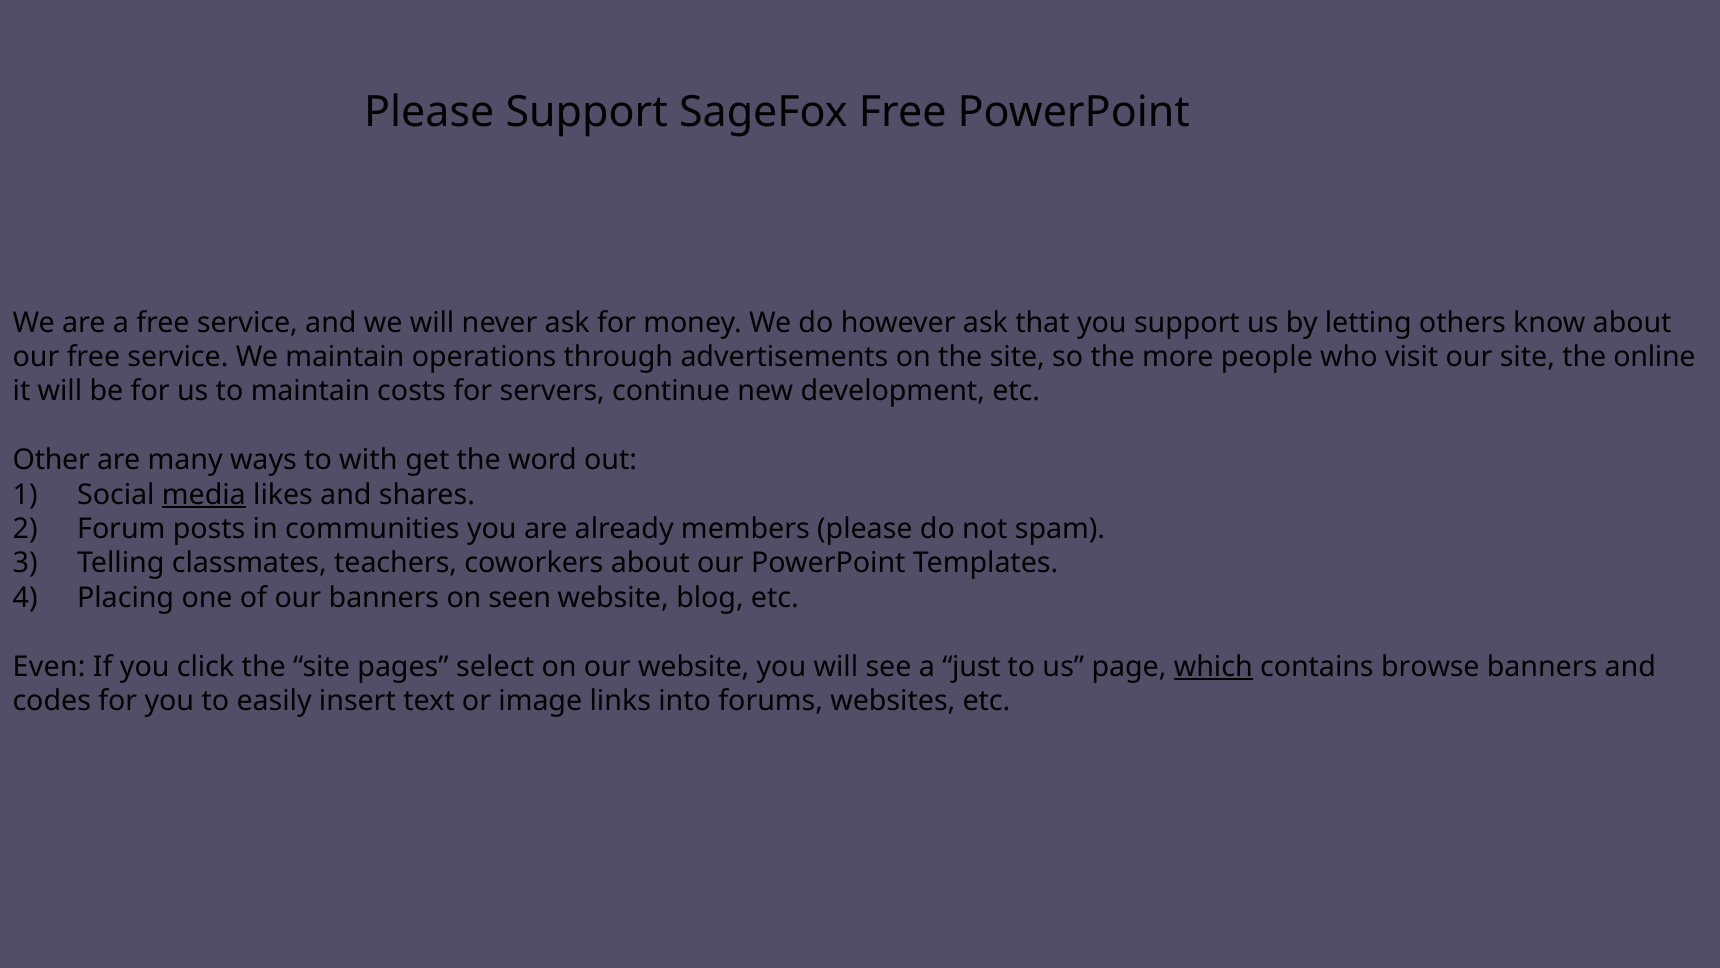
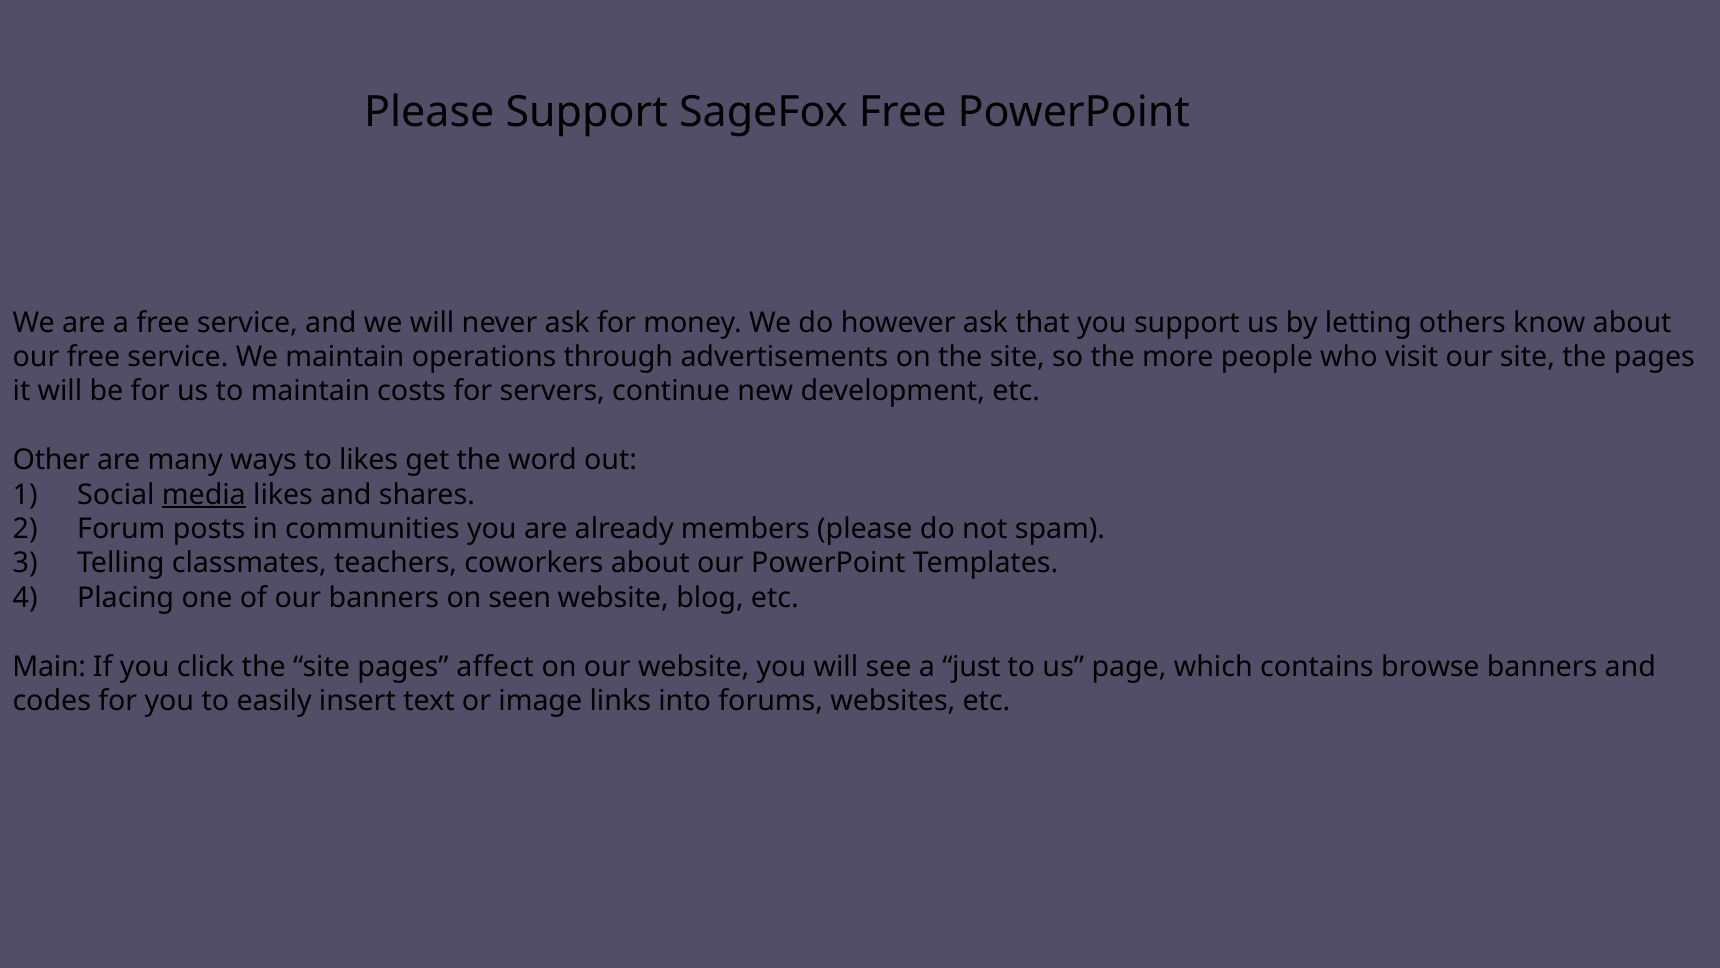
the online: online -> pages
to with: with -> likes
Even: Even -> Main
select: select -> affect
which underline: present -> none
